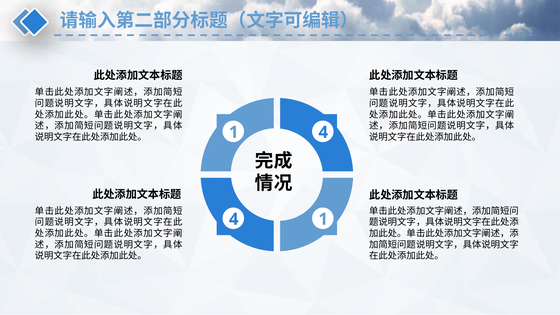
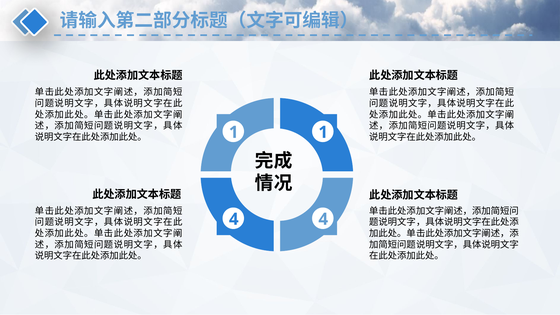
1 4: 4 -> 1
4 1: 1 -> 4
